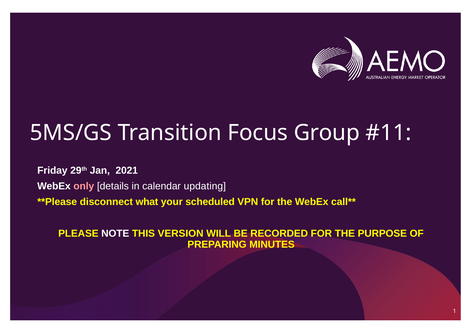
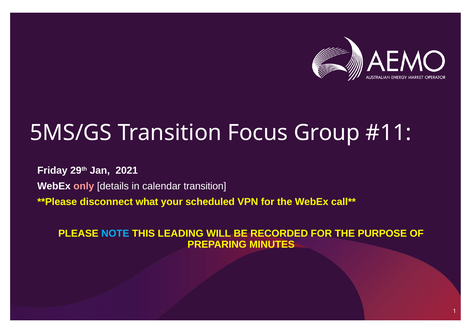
calendar updating: updating -> transition
NOTE colour: white -> light blue
VERSION: VERSION -> LEADING
